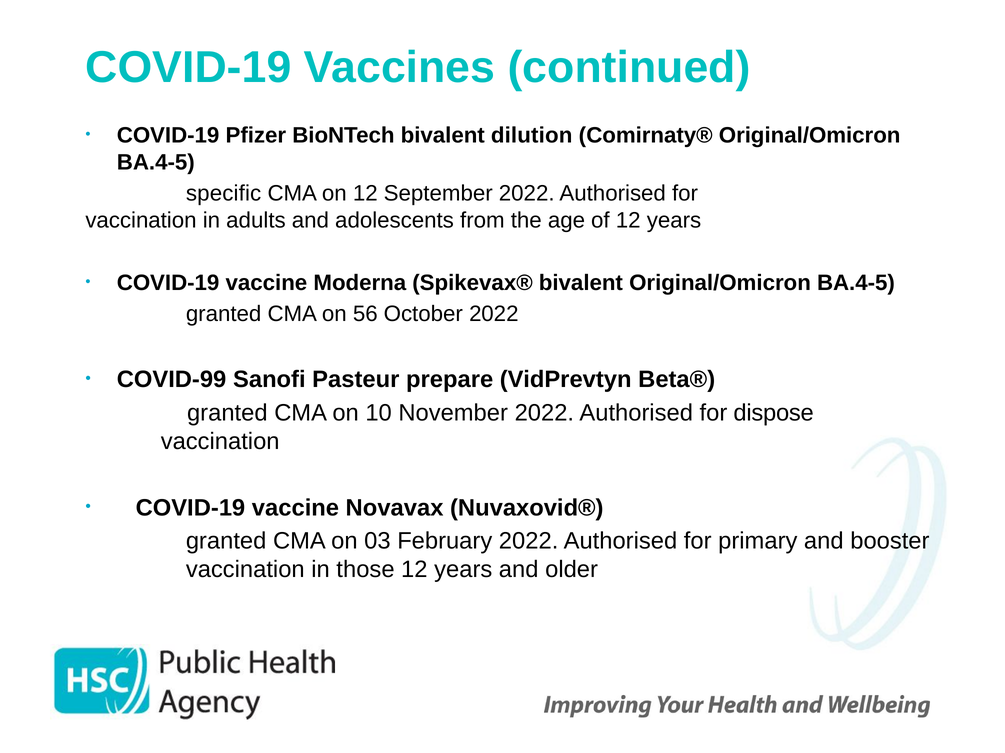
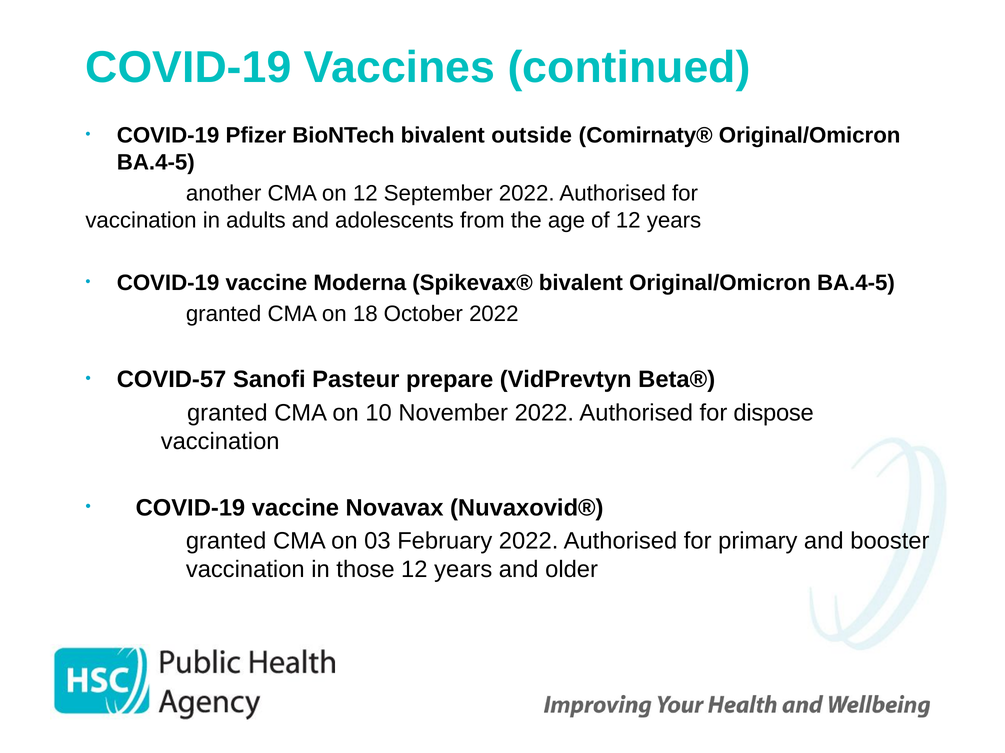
dilution: dilution -> outside
specific: specific -> another
56: 56 -> 18
COVID-99: COVID-99 -> COVID-57
